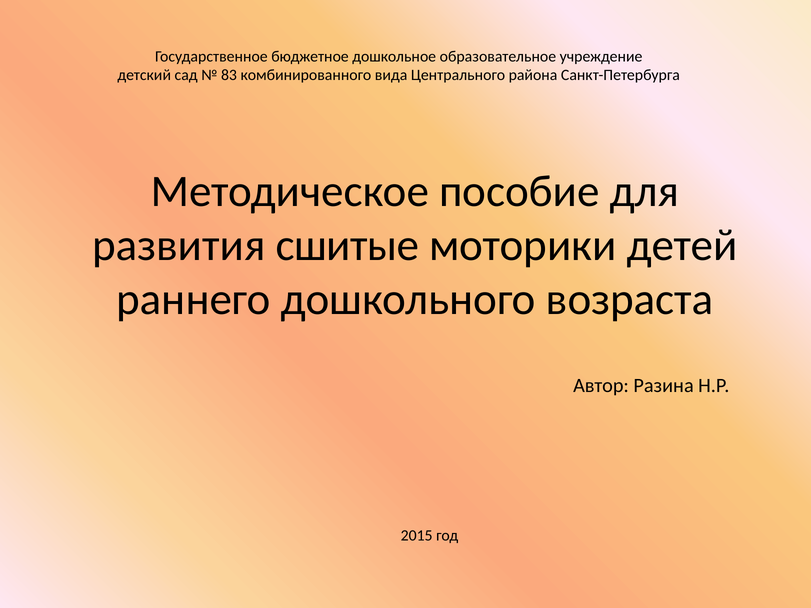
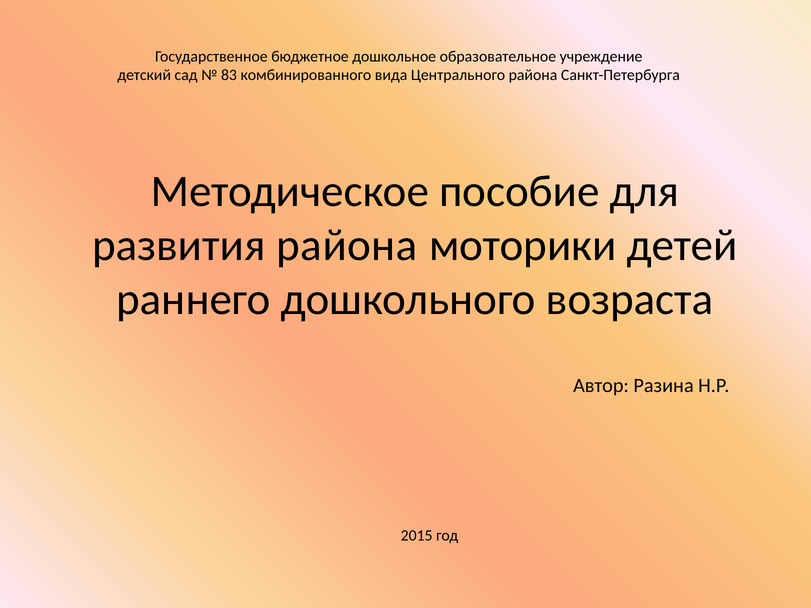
развития сшитые: сшитые -> района
